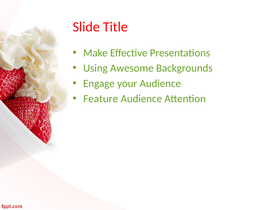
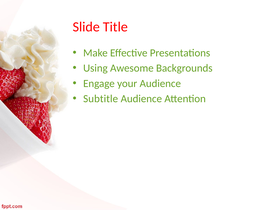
Feature: Feature -> Subtitle
